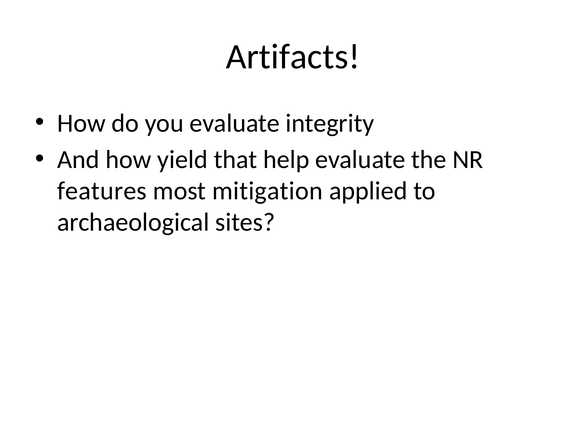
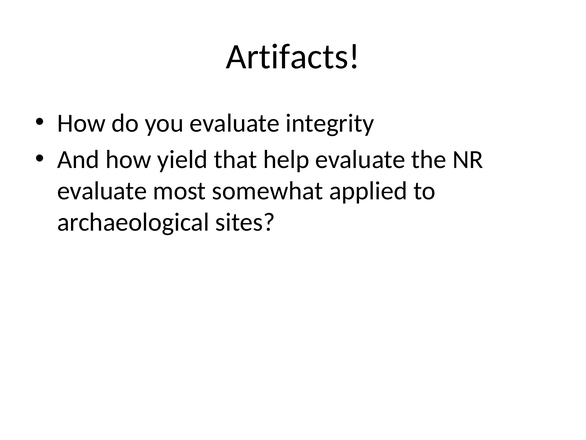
features at (102, 191): features -> evaluate
mitigation: mitigation -> somewhat
